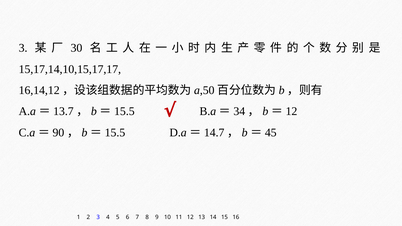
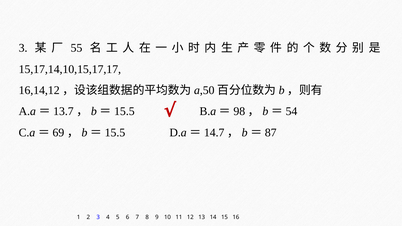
30: 30 -> 55
34: 34 -> 98
12 at (291, 112): 12 -> 54
90: 90 -> 69
45: 45 -> 87
